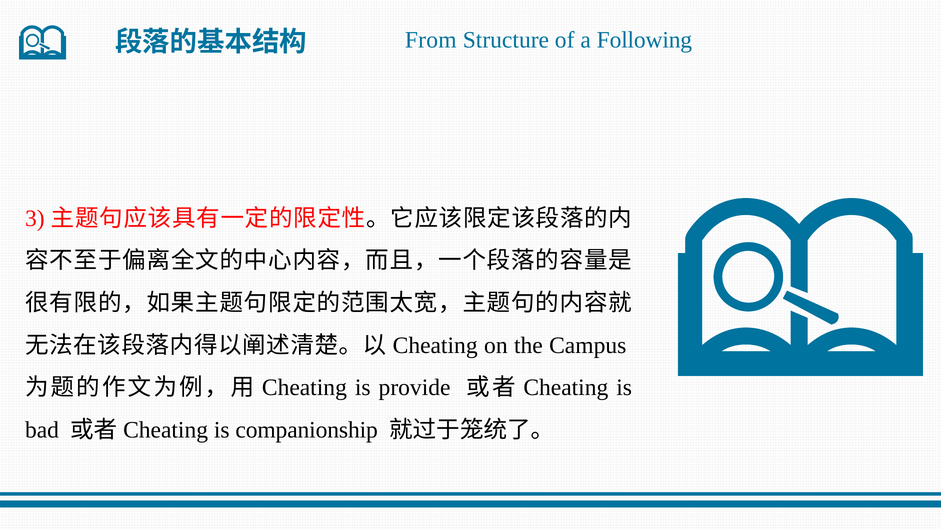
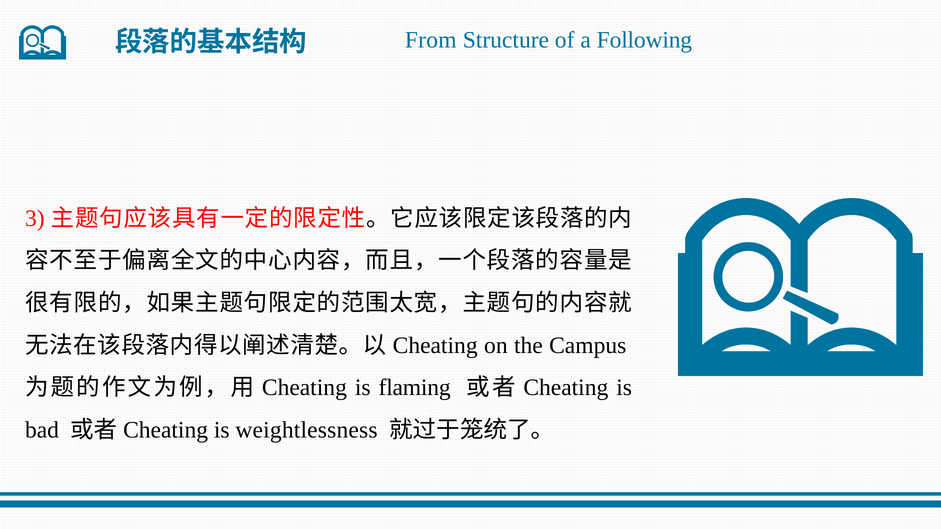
provide: provide -> flaming
companionship: companionship -> weightlessness
